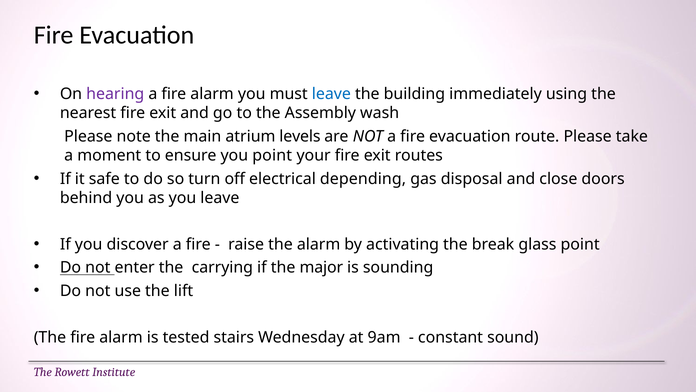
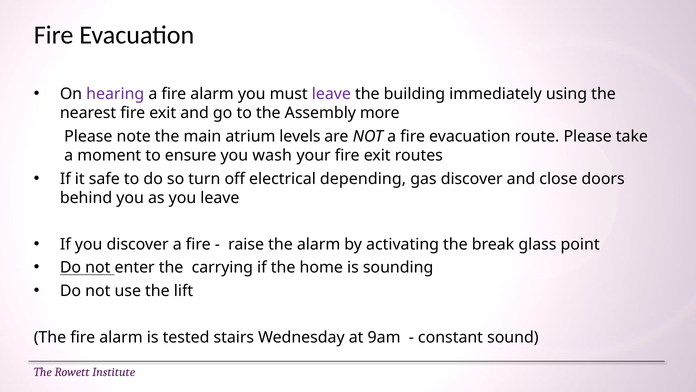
leave at (331, 94) colour: blue -> purple
wash: wash -> more
you point: point -> wash
gas disposal: disposal -> discover
major: major -> home
